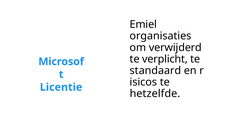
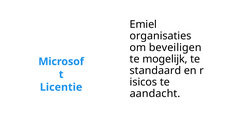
verwijderd: verwijderd -> beveiligen
verplicht: verplicht -> mogelijk
hetzelfde: hetzelfde -> aandacht
